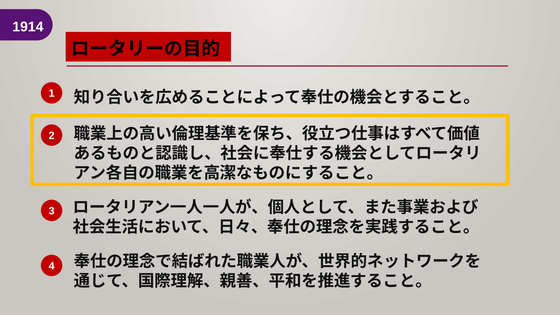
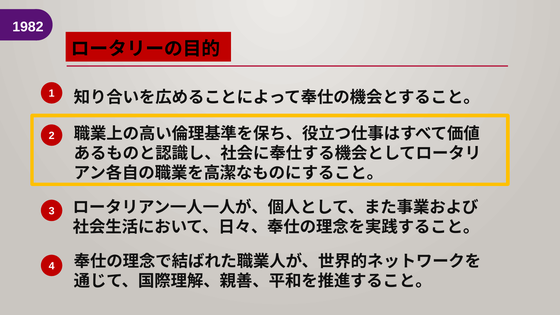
1914: 1914 -> 1982
